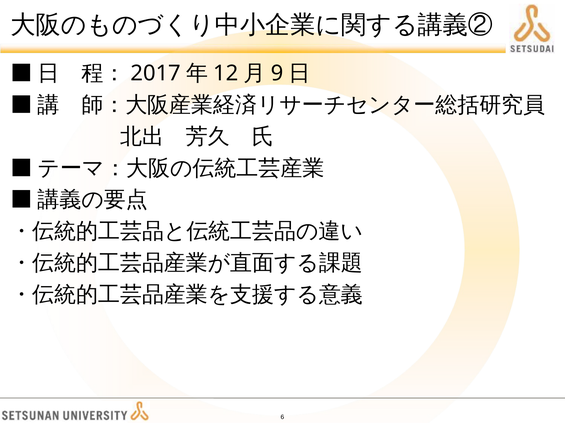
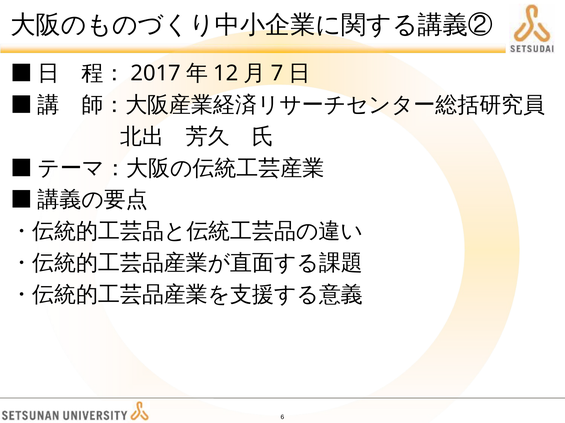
9: 9 -> 7
